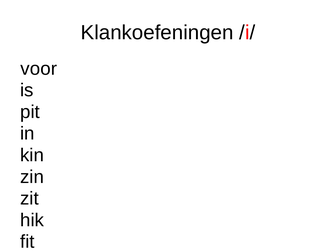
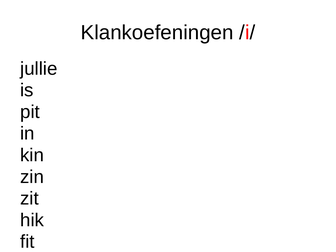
voor: voor -> jullie
